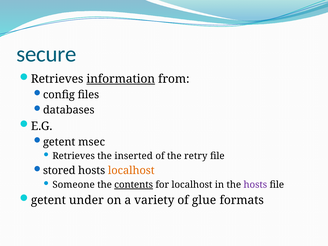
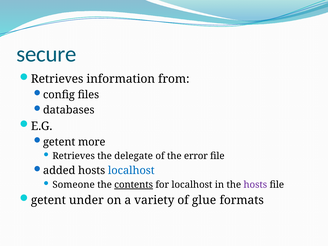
information underline: present -> none
msec: msec -> more
inserted: inserted -> delegate
retry: retry -> error
stored: stored -> added
localhost at (131, 171) colour: orange -> blue
